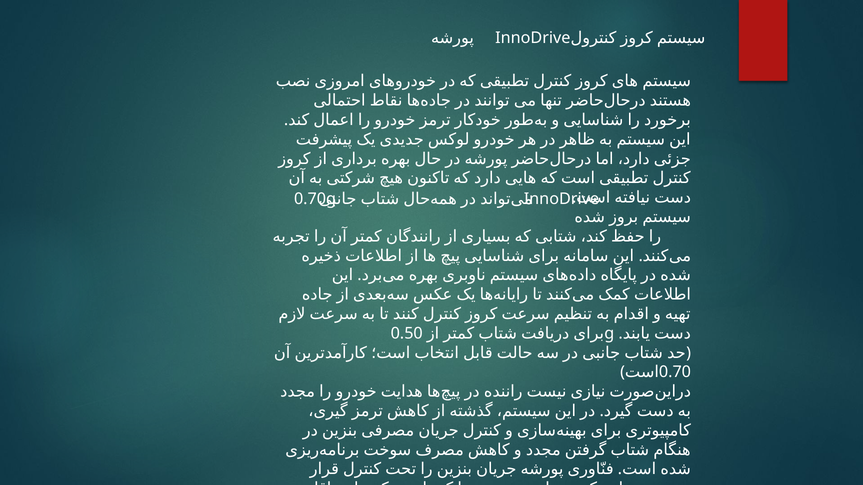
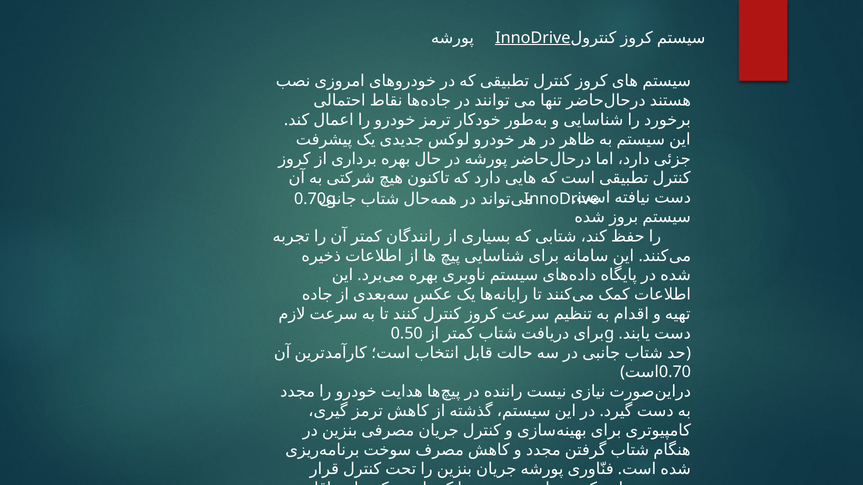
InnoDrive at (533, 38) underline: none -> present
